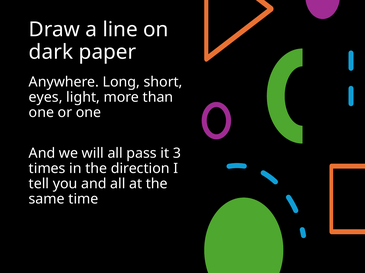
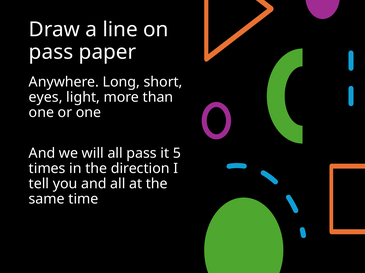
dark at (51, 52): dark -> pass
3: 3 -> 5
